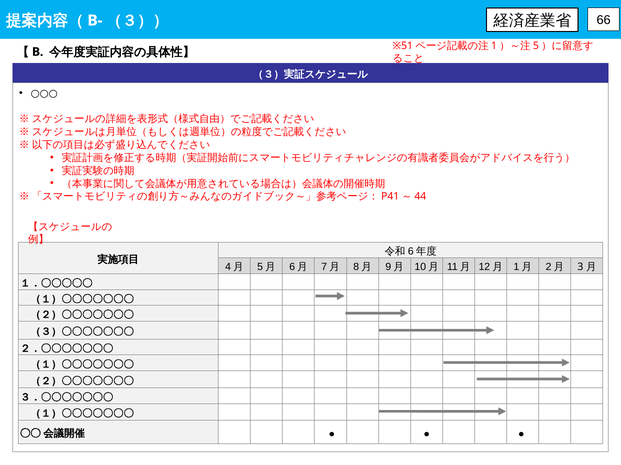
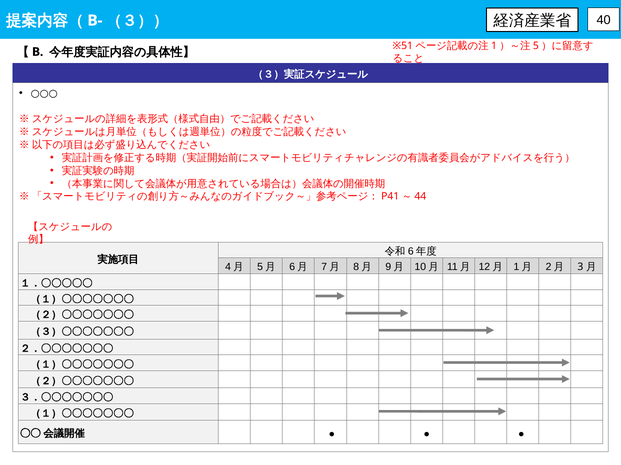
66: 66 -> 40
